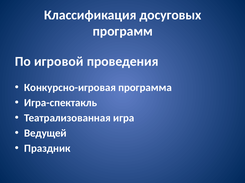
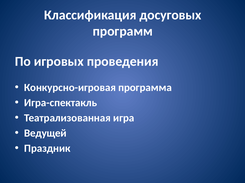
игровой: игровой -> игровых
